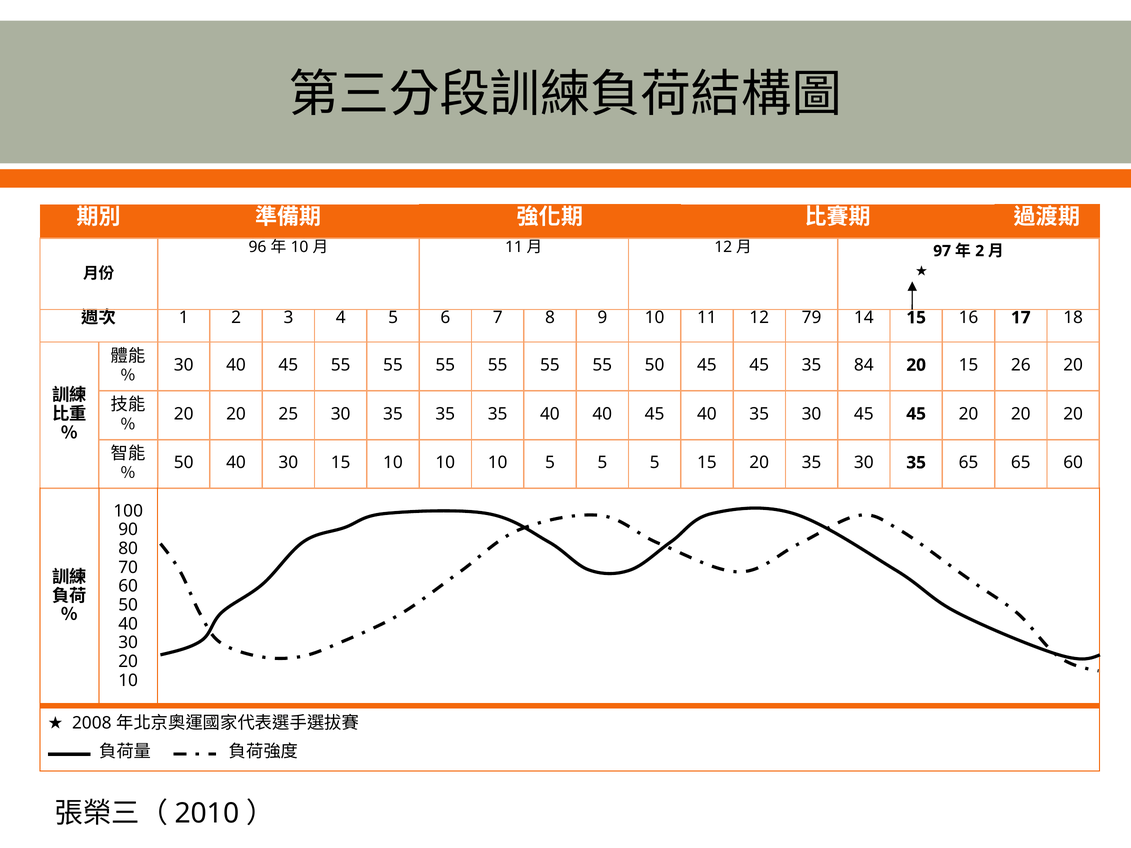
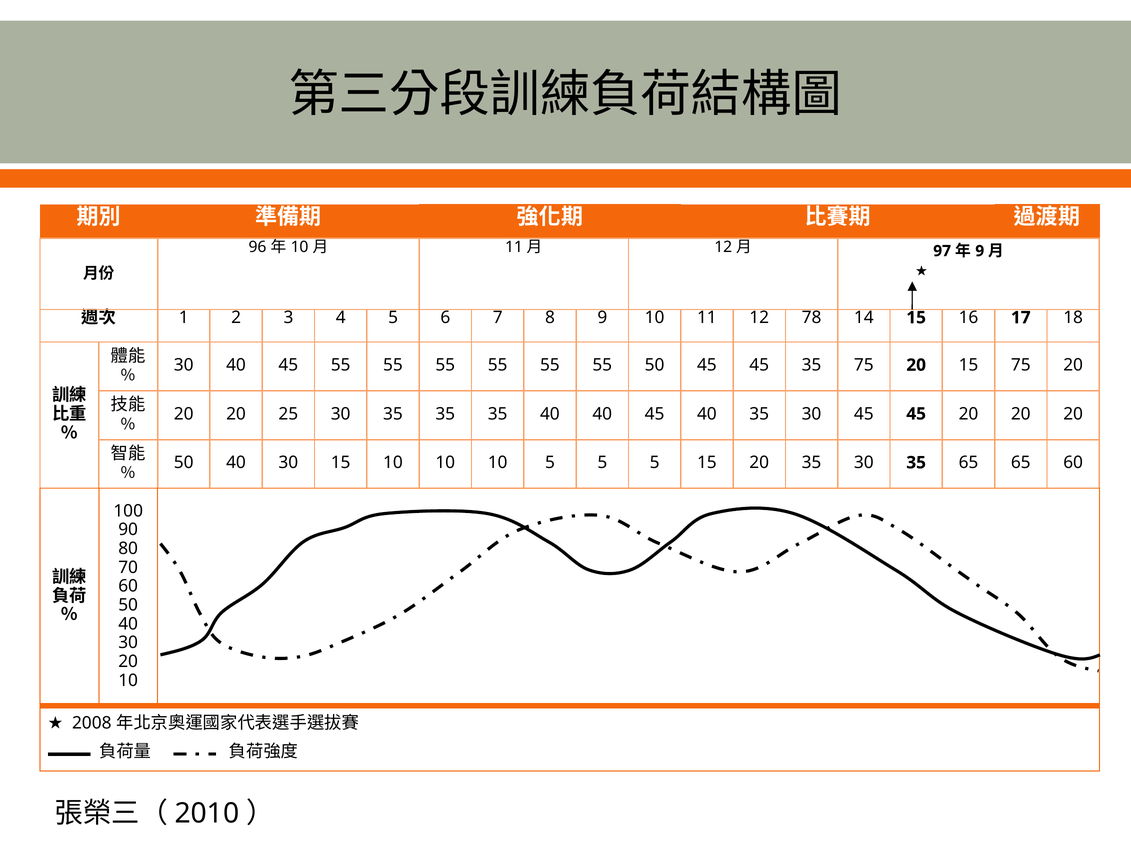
2 at (980, 251): 2 -> 9
79: 79 -> 78
35 84: 84 -> 75
15 26: 26 -> 75
